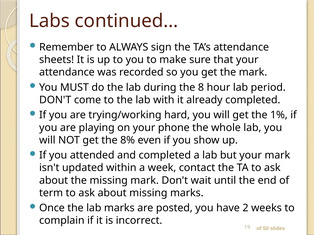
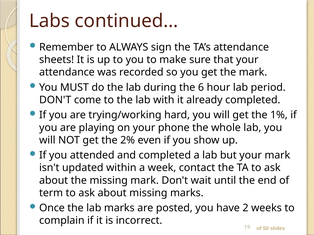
8: 8 -> 6
8%: 8% -> 2%
